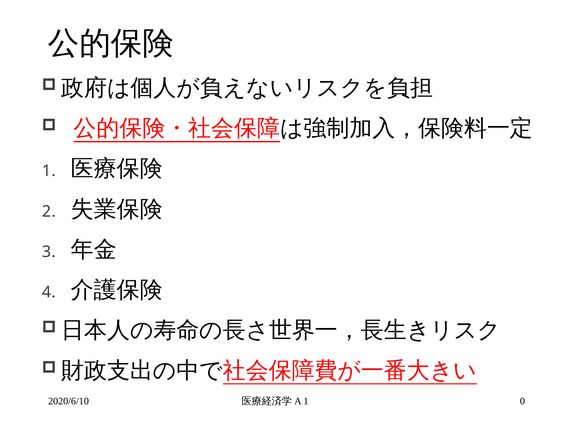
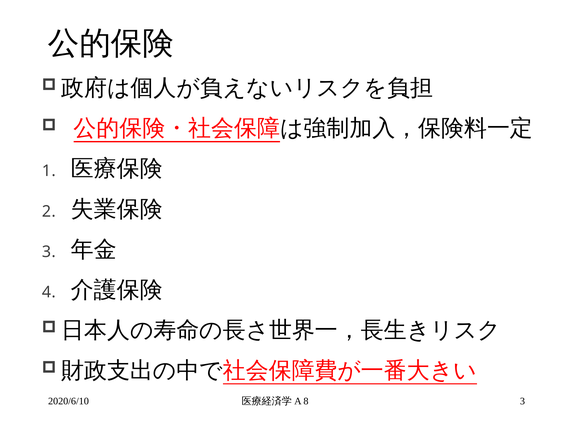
1 at (306, 401): 1 -> 8
2020/6/10 0: 0 -> 3
